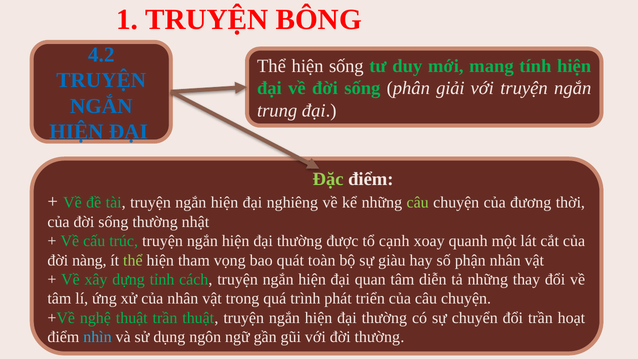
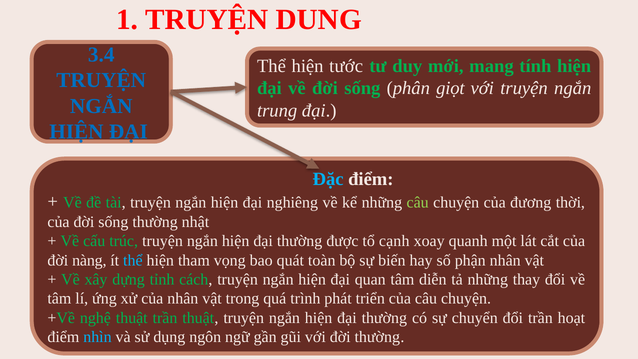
BÔNG: BÔNG -> DUNG
4.2: 4.2 -> 3.4
hiện sống: sống -> tước
giải: giải -> giọt
Đặc colour: light green -> light blue
thể at (133, 260) colour: light green -> light blue
giàu: giàu -> biến
